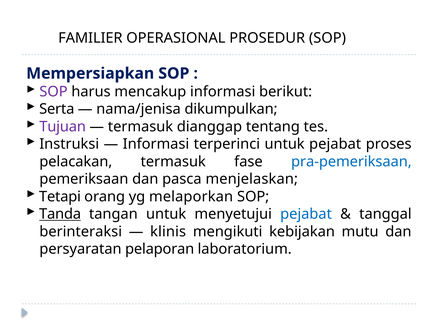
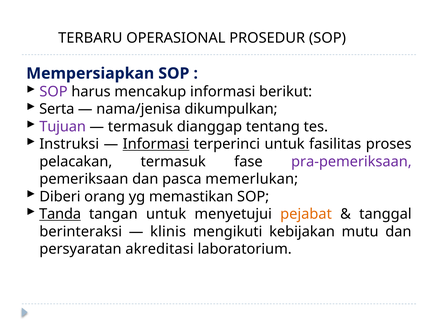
FAMILIER: FAMILIER -> TERBARU
Informasi at (156, 144) underline: none -> present
untuk pejabat: pejabat -> fasilitas
pra-pemeriksaan colour: blue -> purple
menjelaskan: menjelaskan -> memerlukan
Tetapi: Tetapi -> Diberi
melaporkan: melaporkan -> memastikan
pejabat at (306, 214) colour: blue -> orange
pelaporan: pelaporan -> akreditasi
